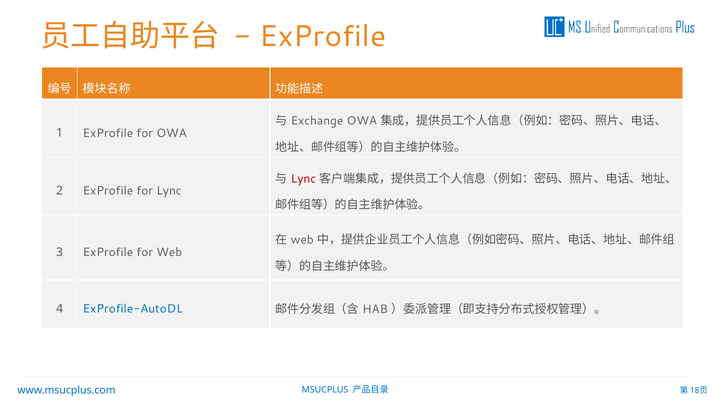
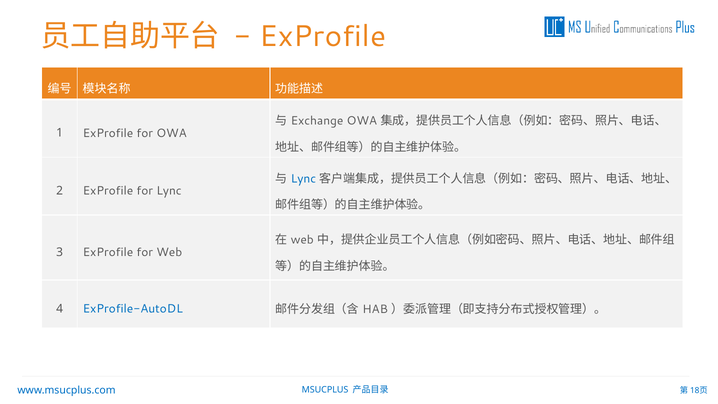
Lync at (303, 179) colour: red -> blue
